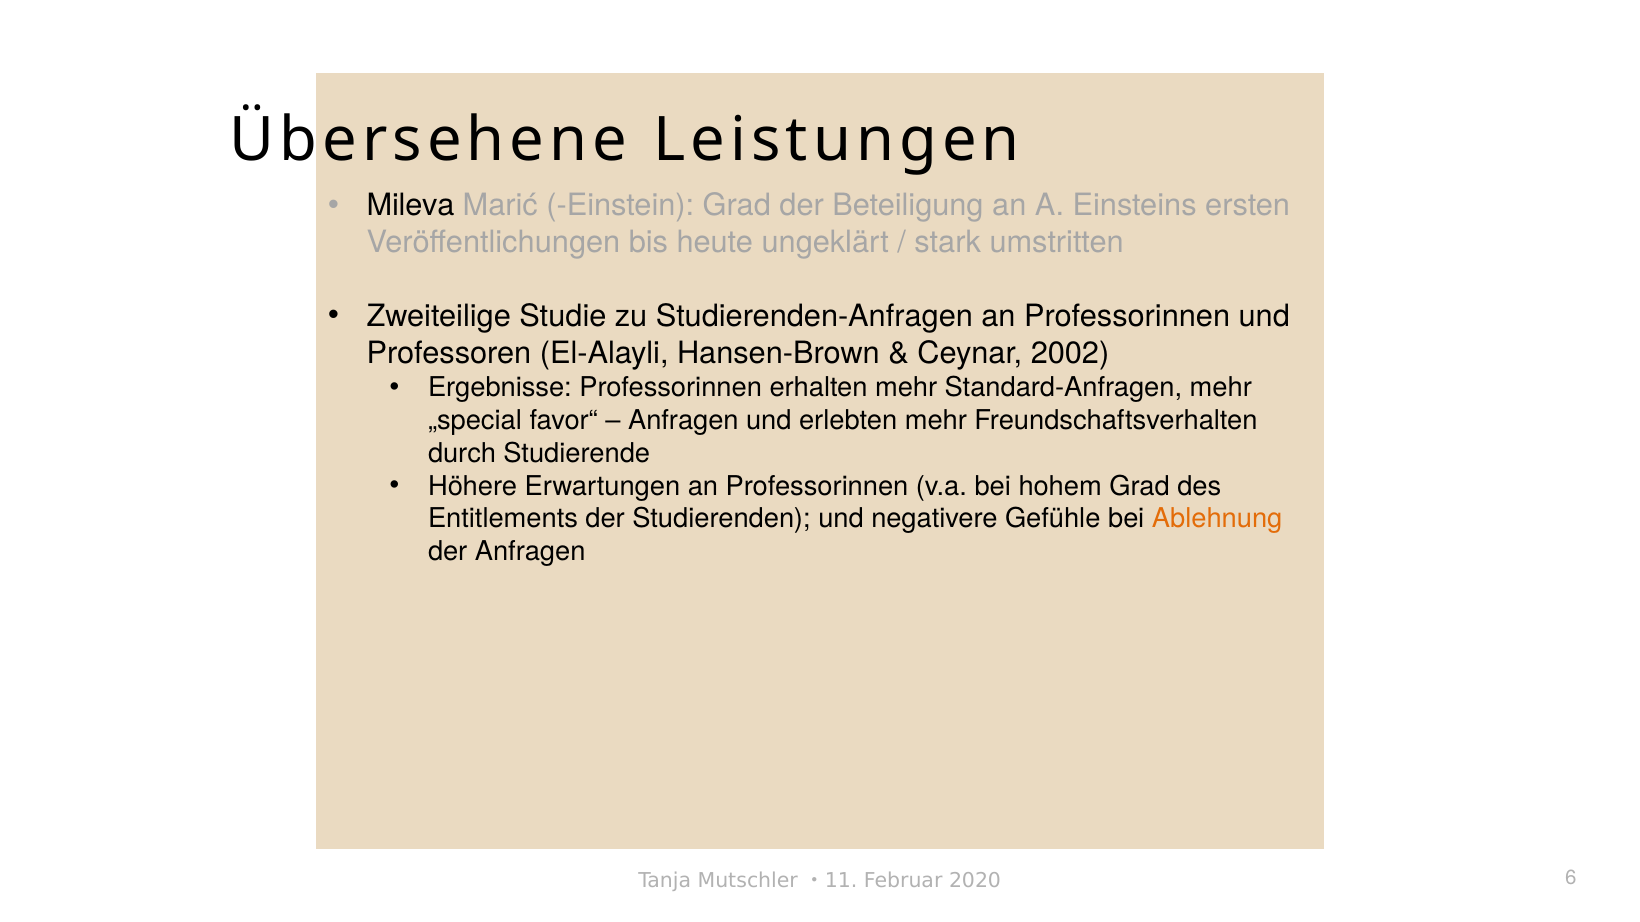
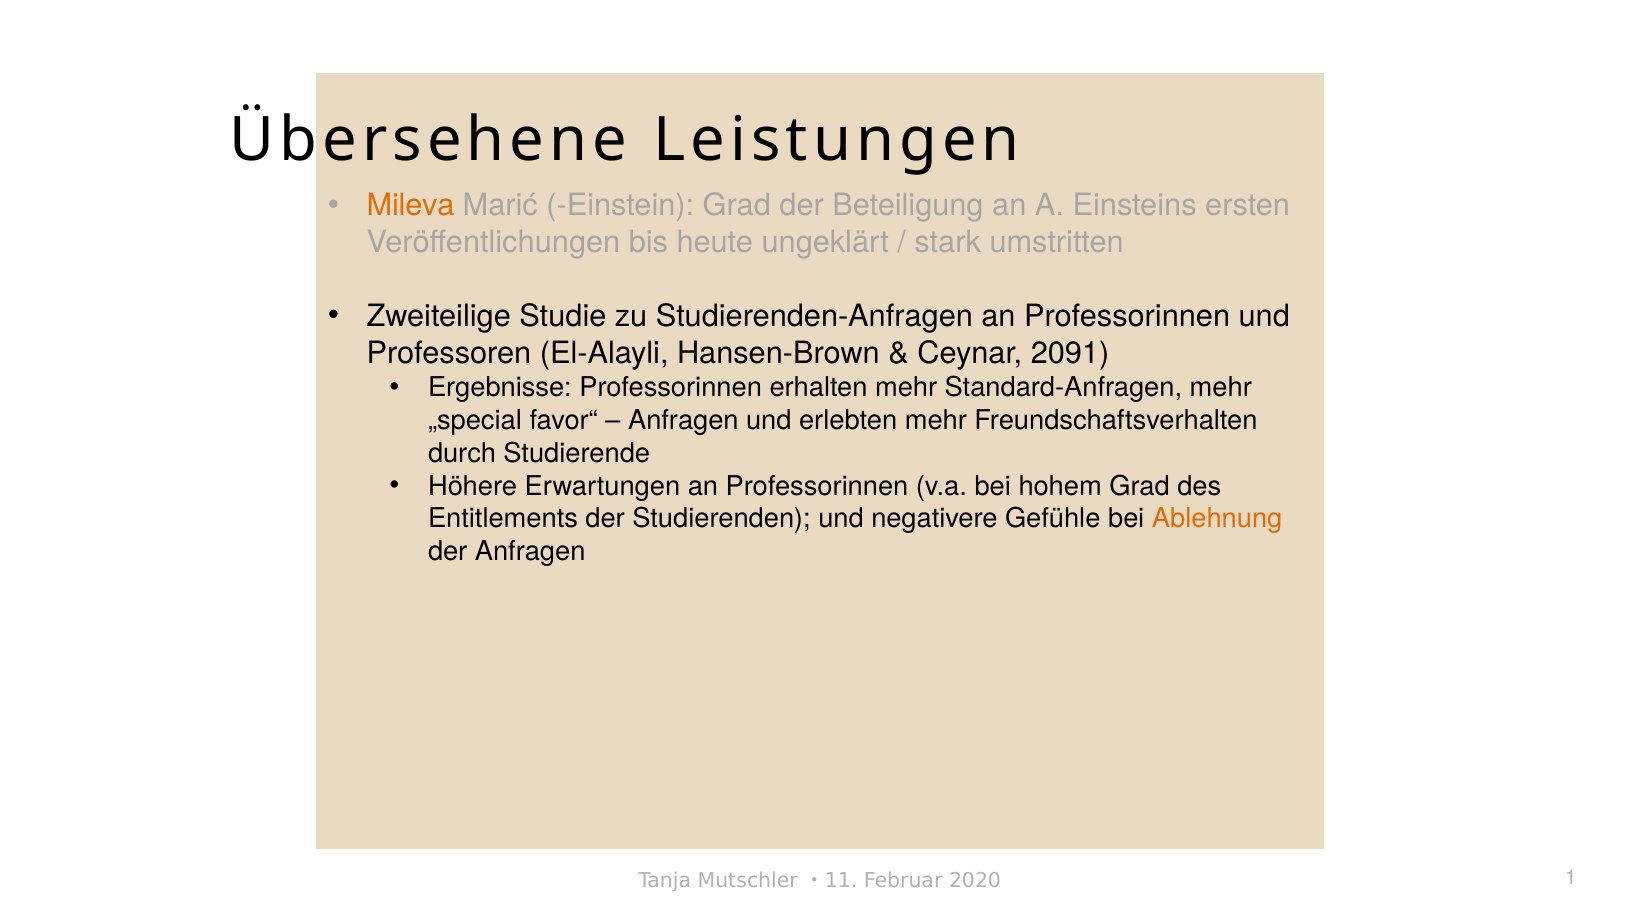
Mileva colour: black -> orange
2002: 2002 -> 2091
6: 6 -> 1
